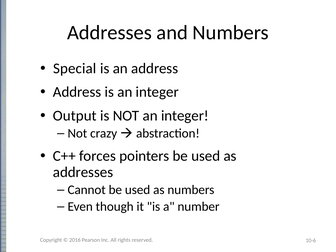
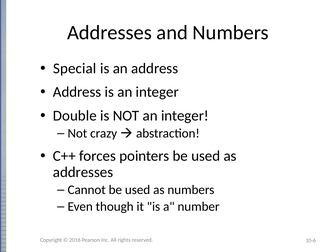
Output: Output -> Double
